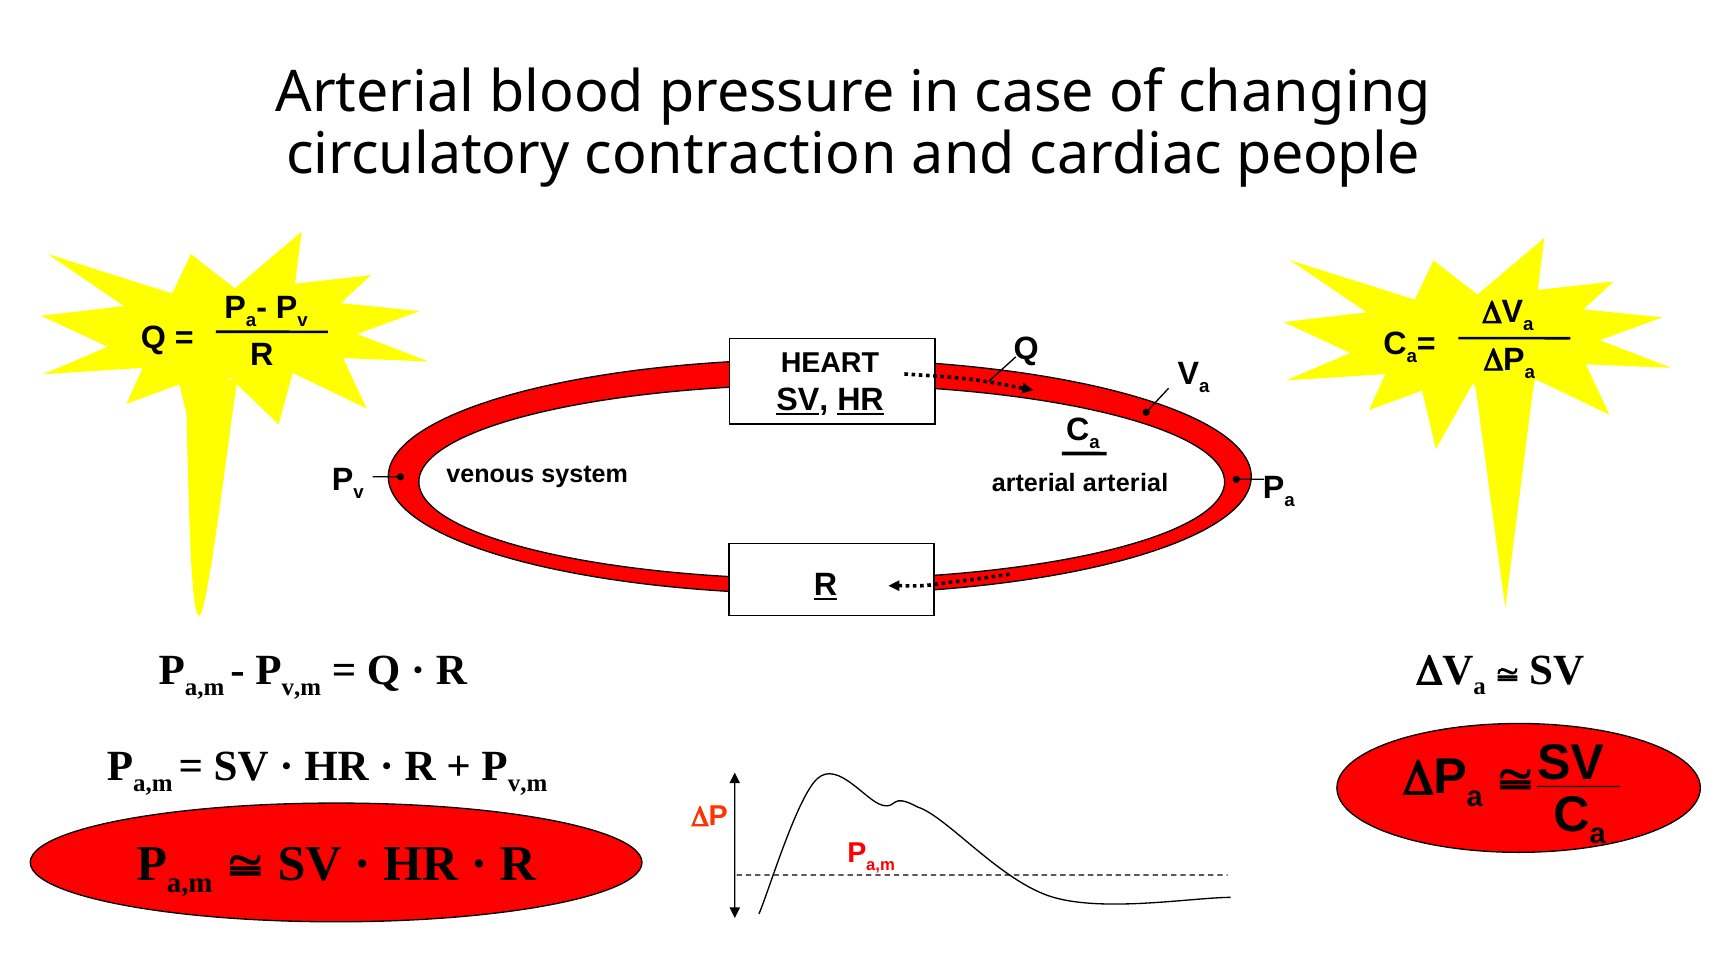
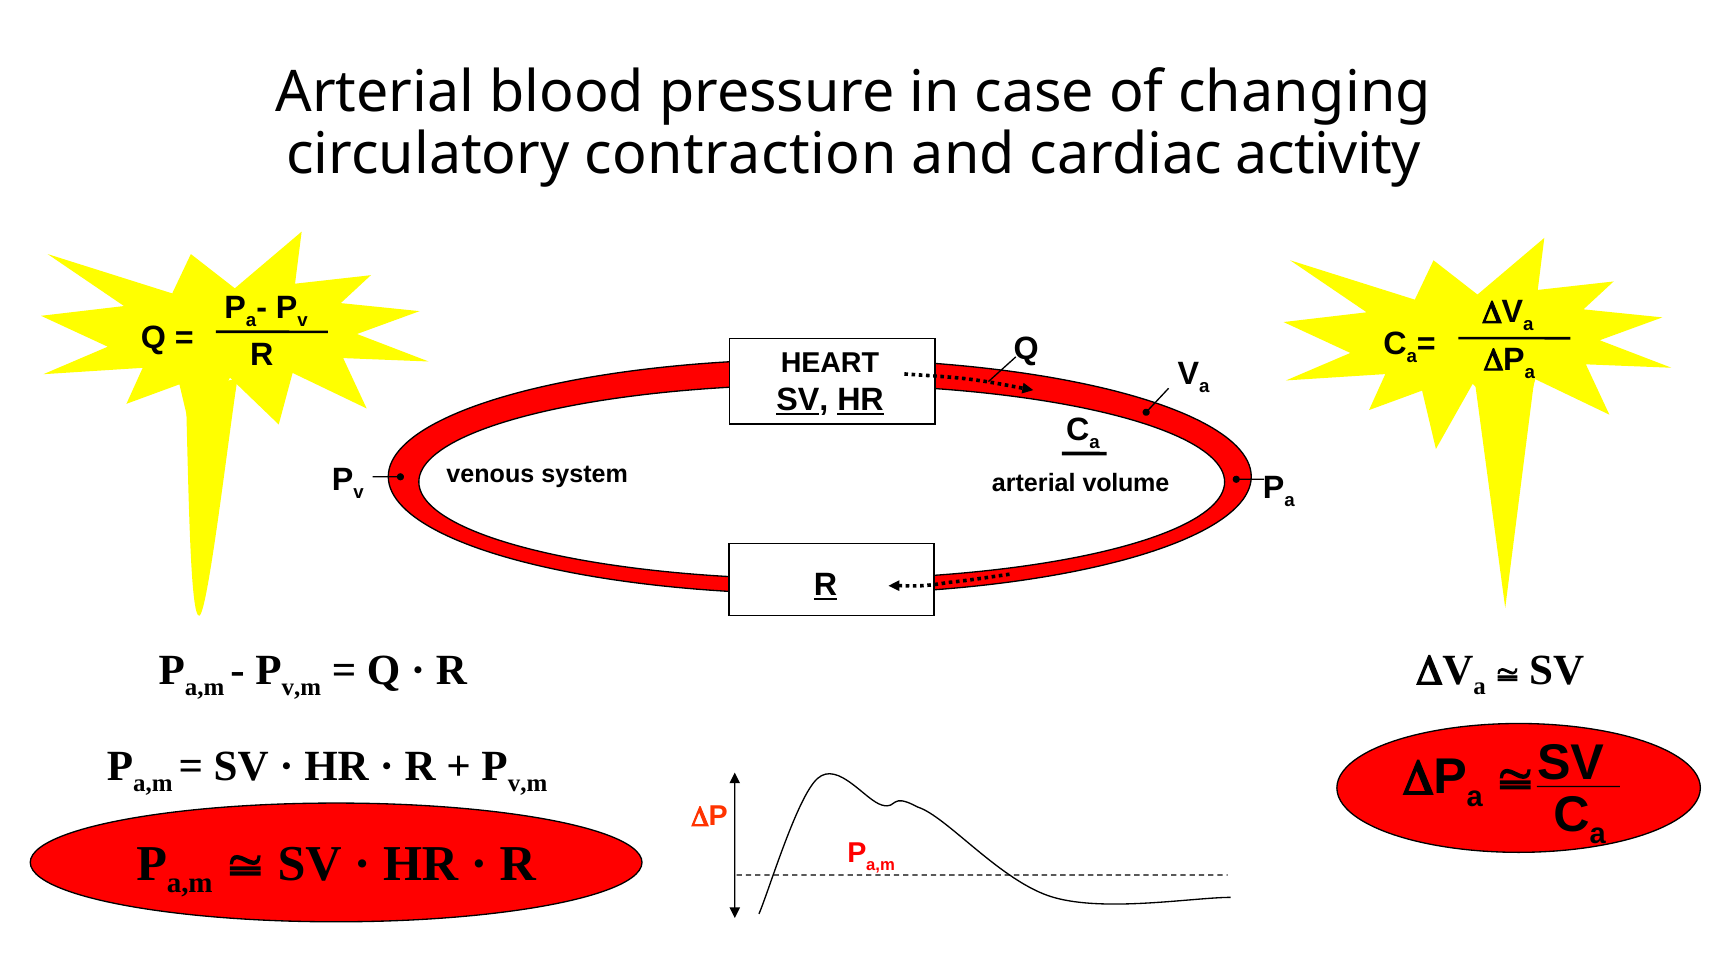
people: people -> activity
arterial arterial: arterial -> volume
